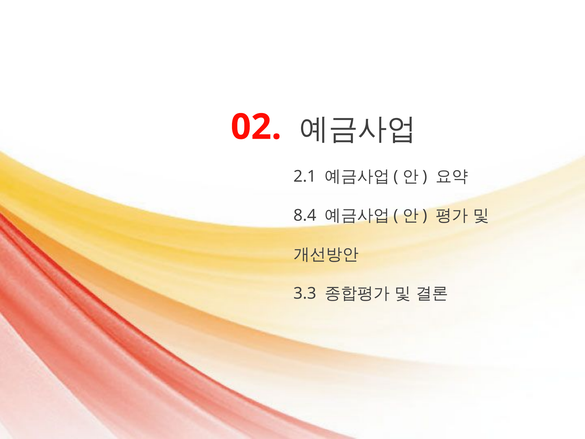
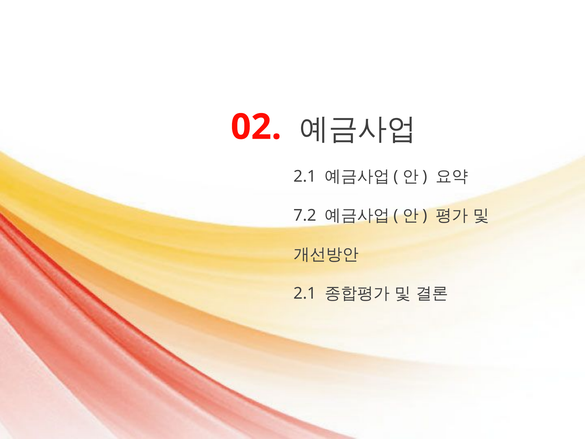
8.4: 8.4 -> 7.2
3.3 at (305, 293): 3.3 -> 2.1
